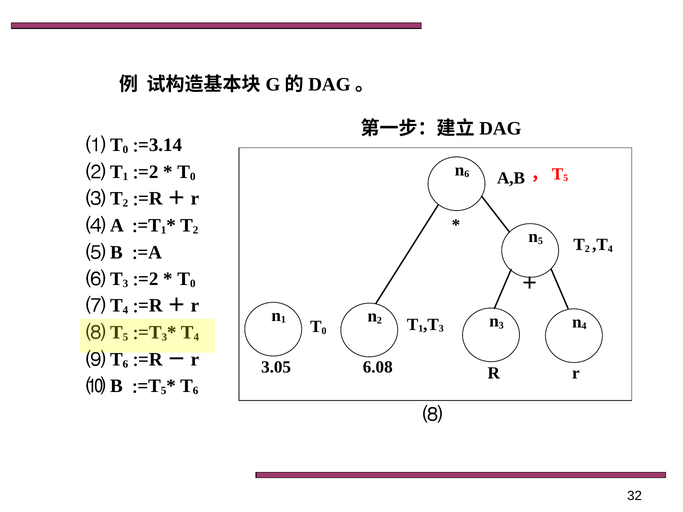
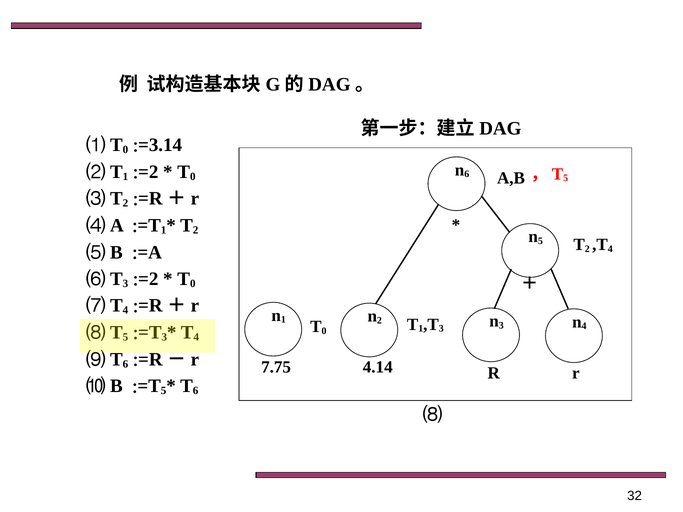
3.05: 3.05 -> 7.75
6.08: 6.08 -> 4.14
